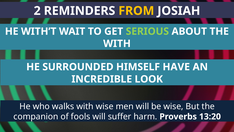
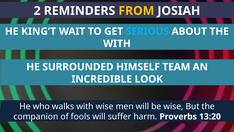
WITH’T: WITH’T -> KING’T
SERIOUS colour: light green -> light blue
HAVE: HAVE -> TEAM
